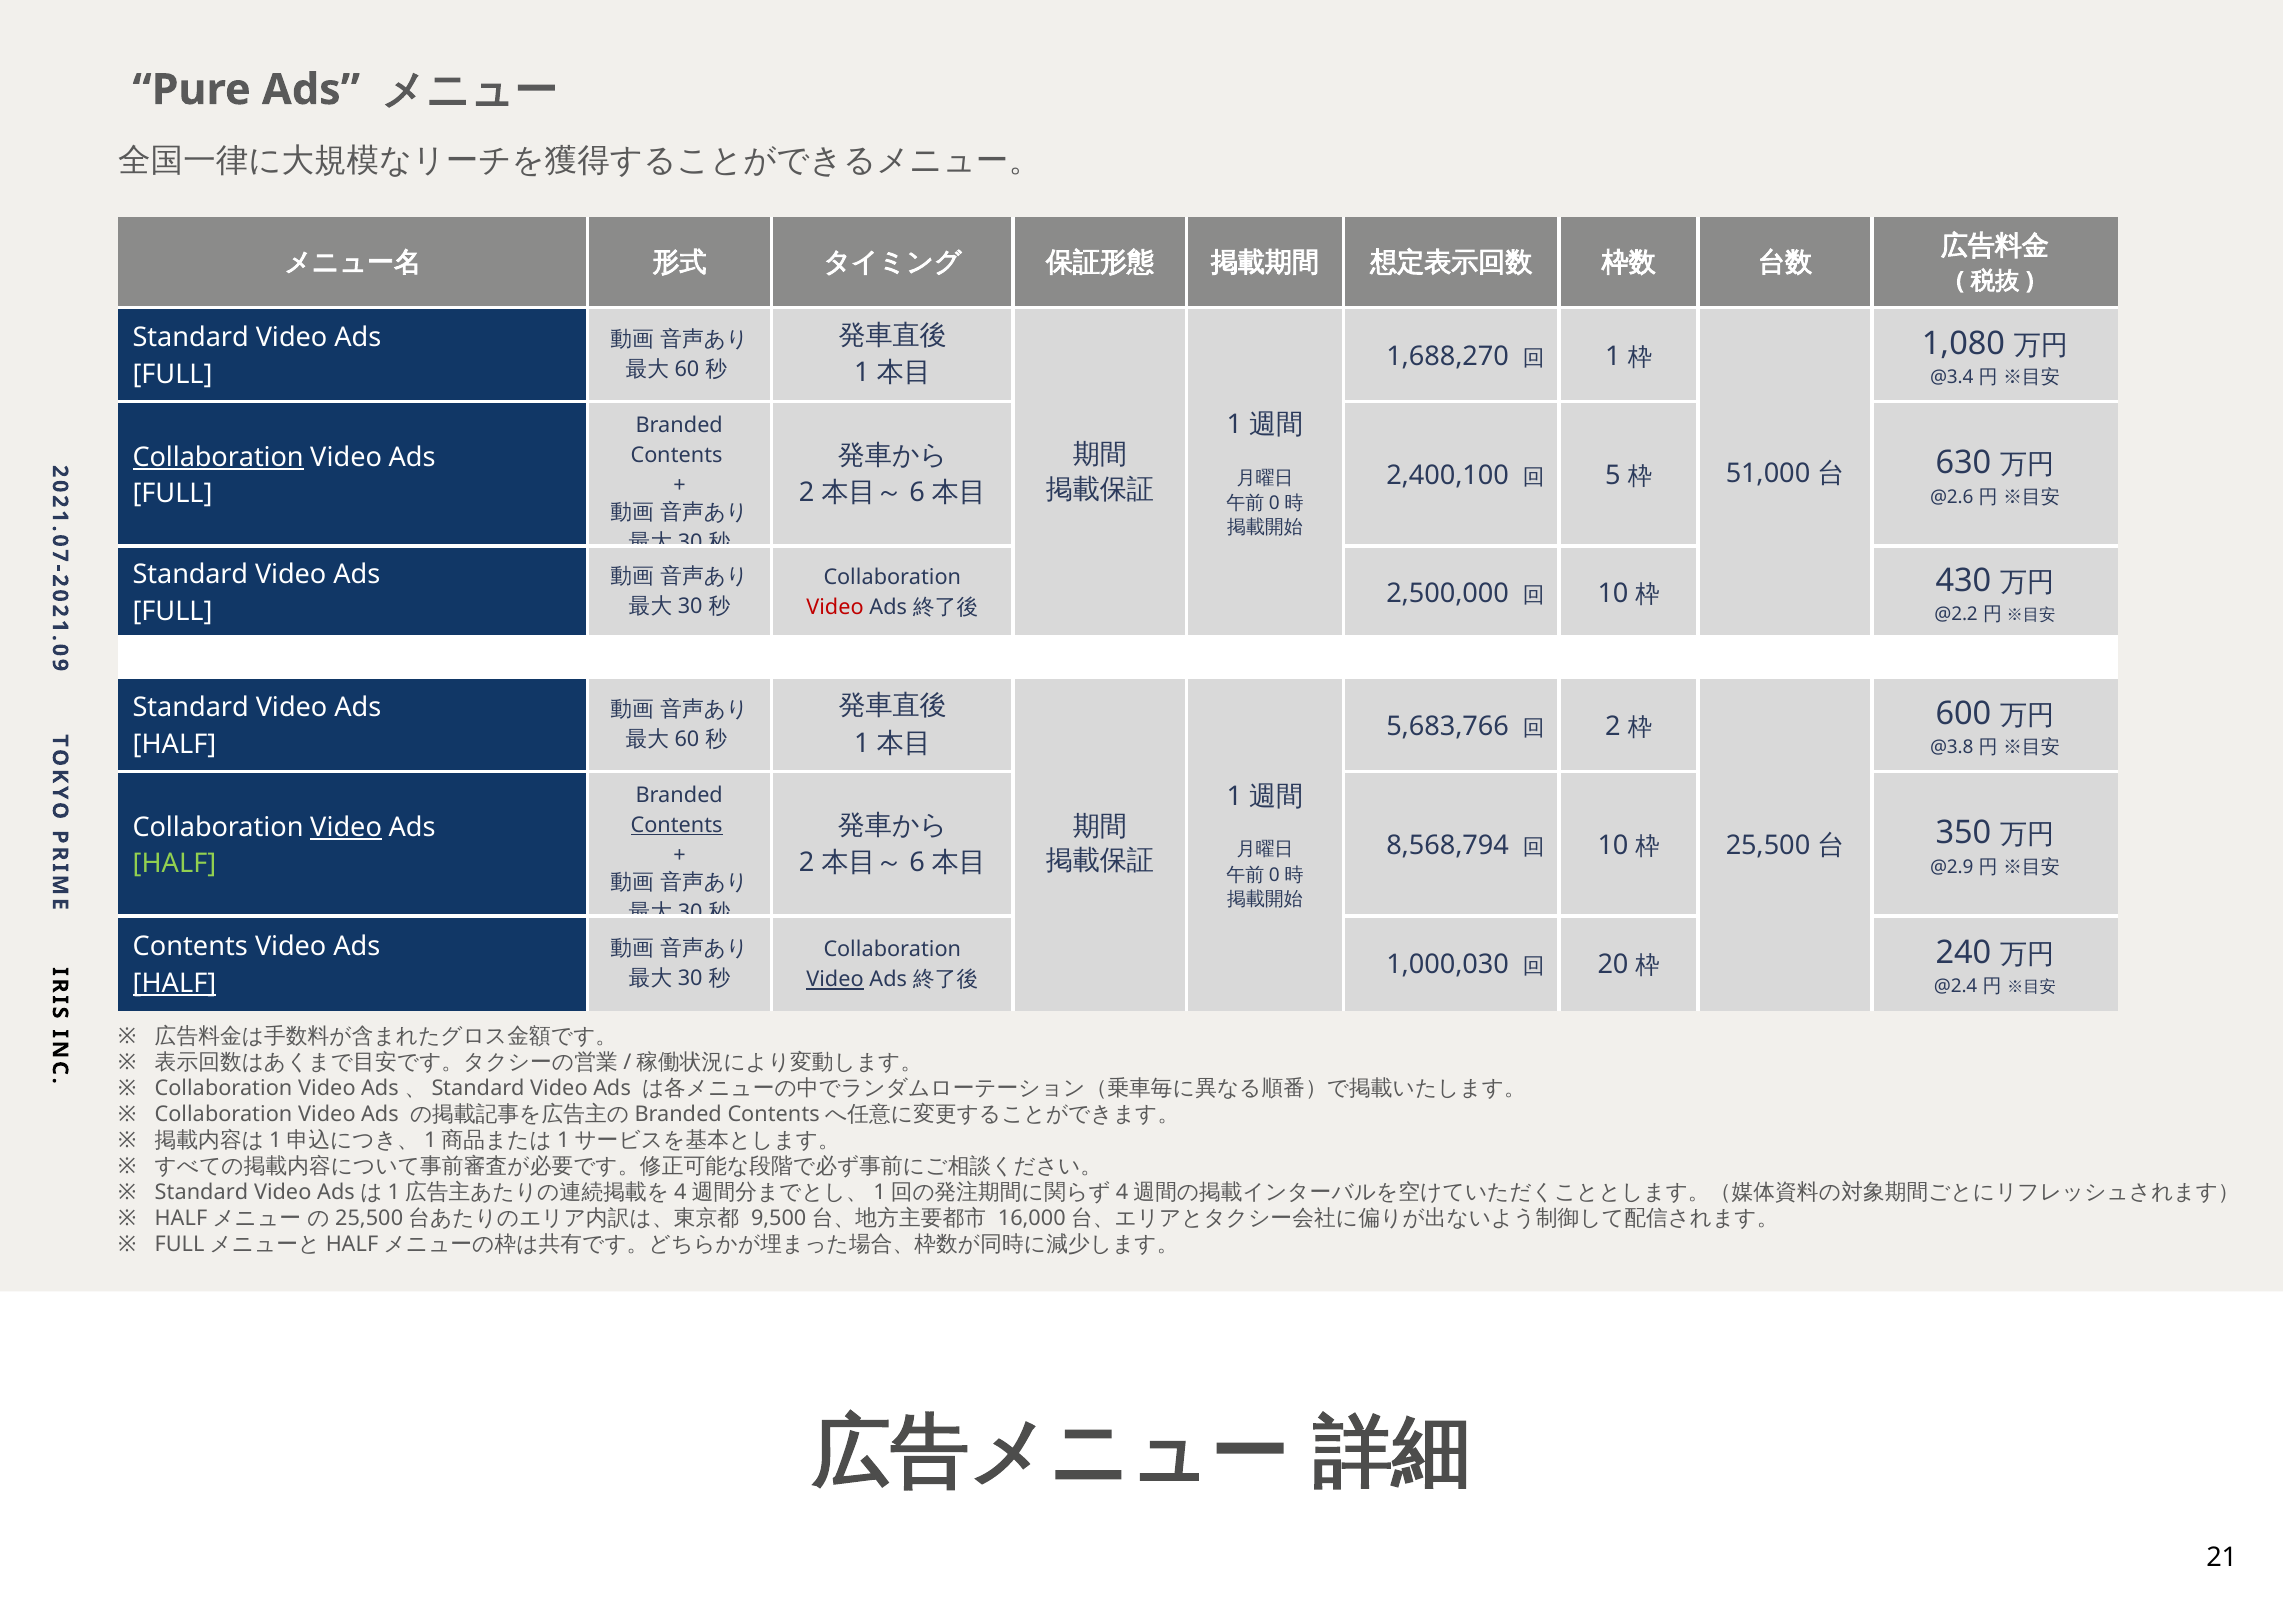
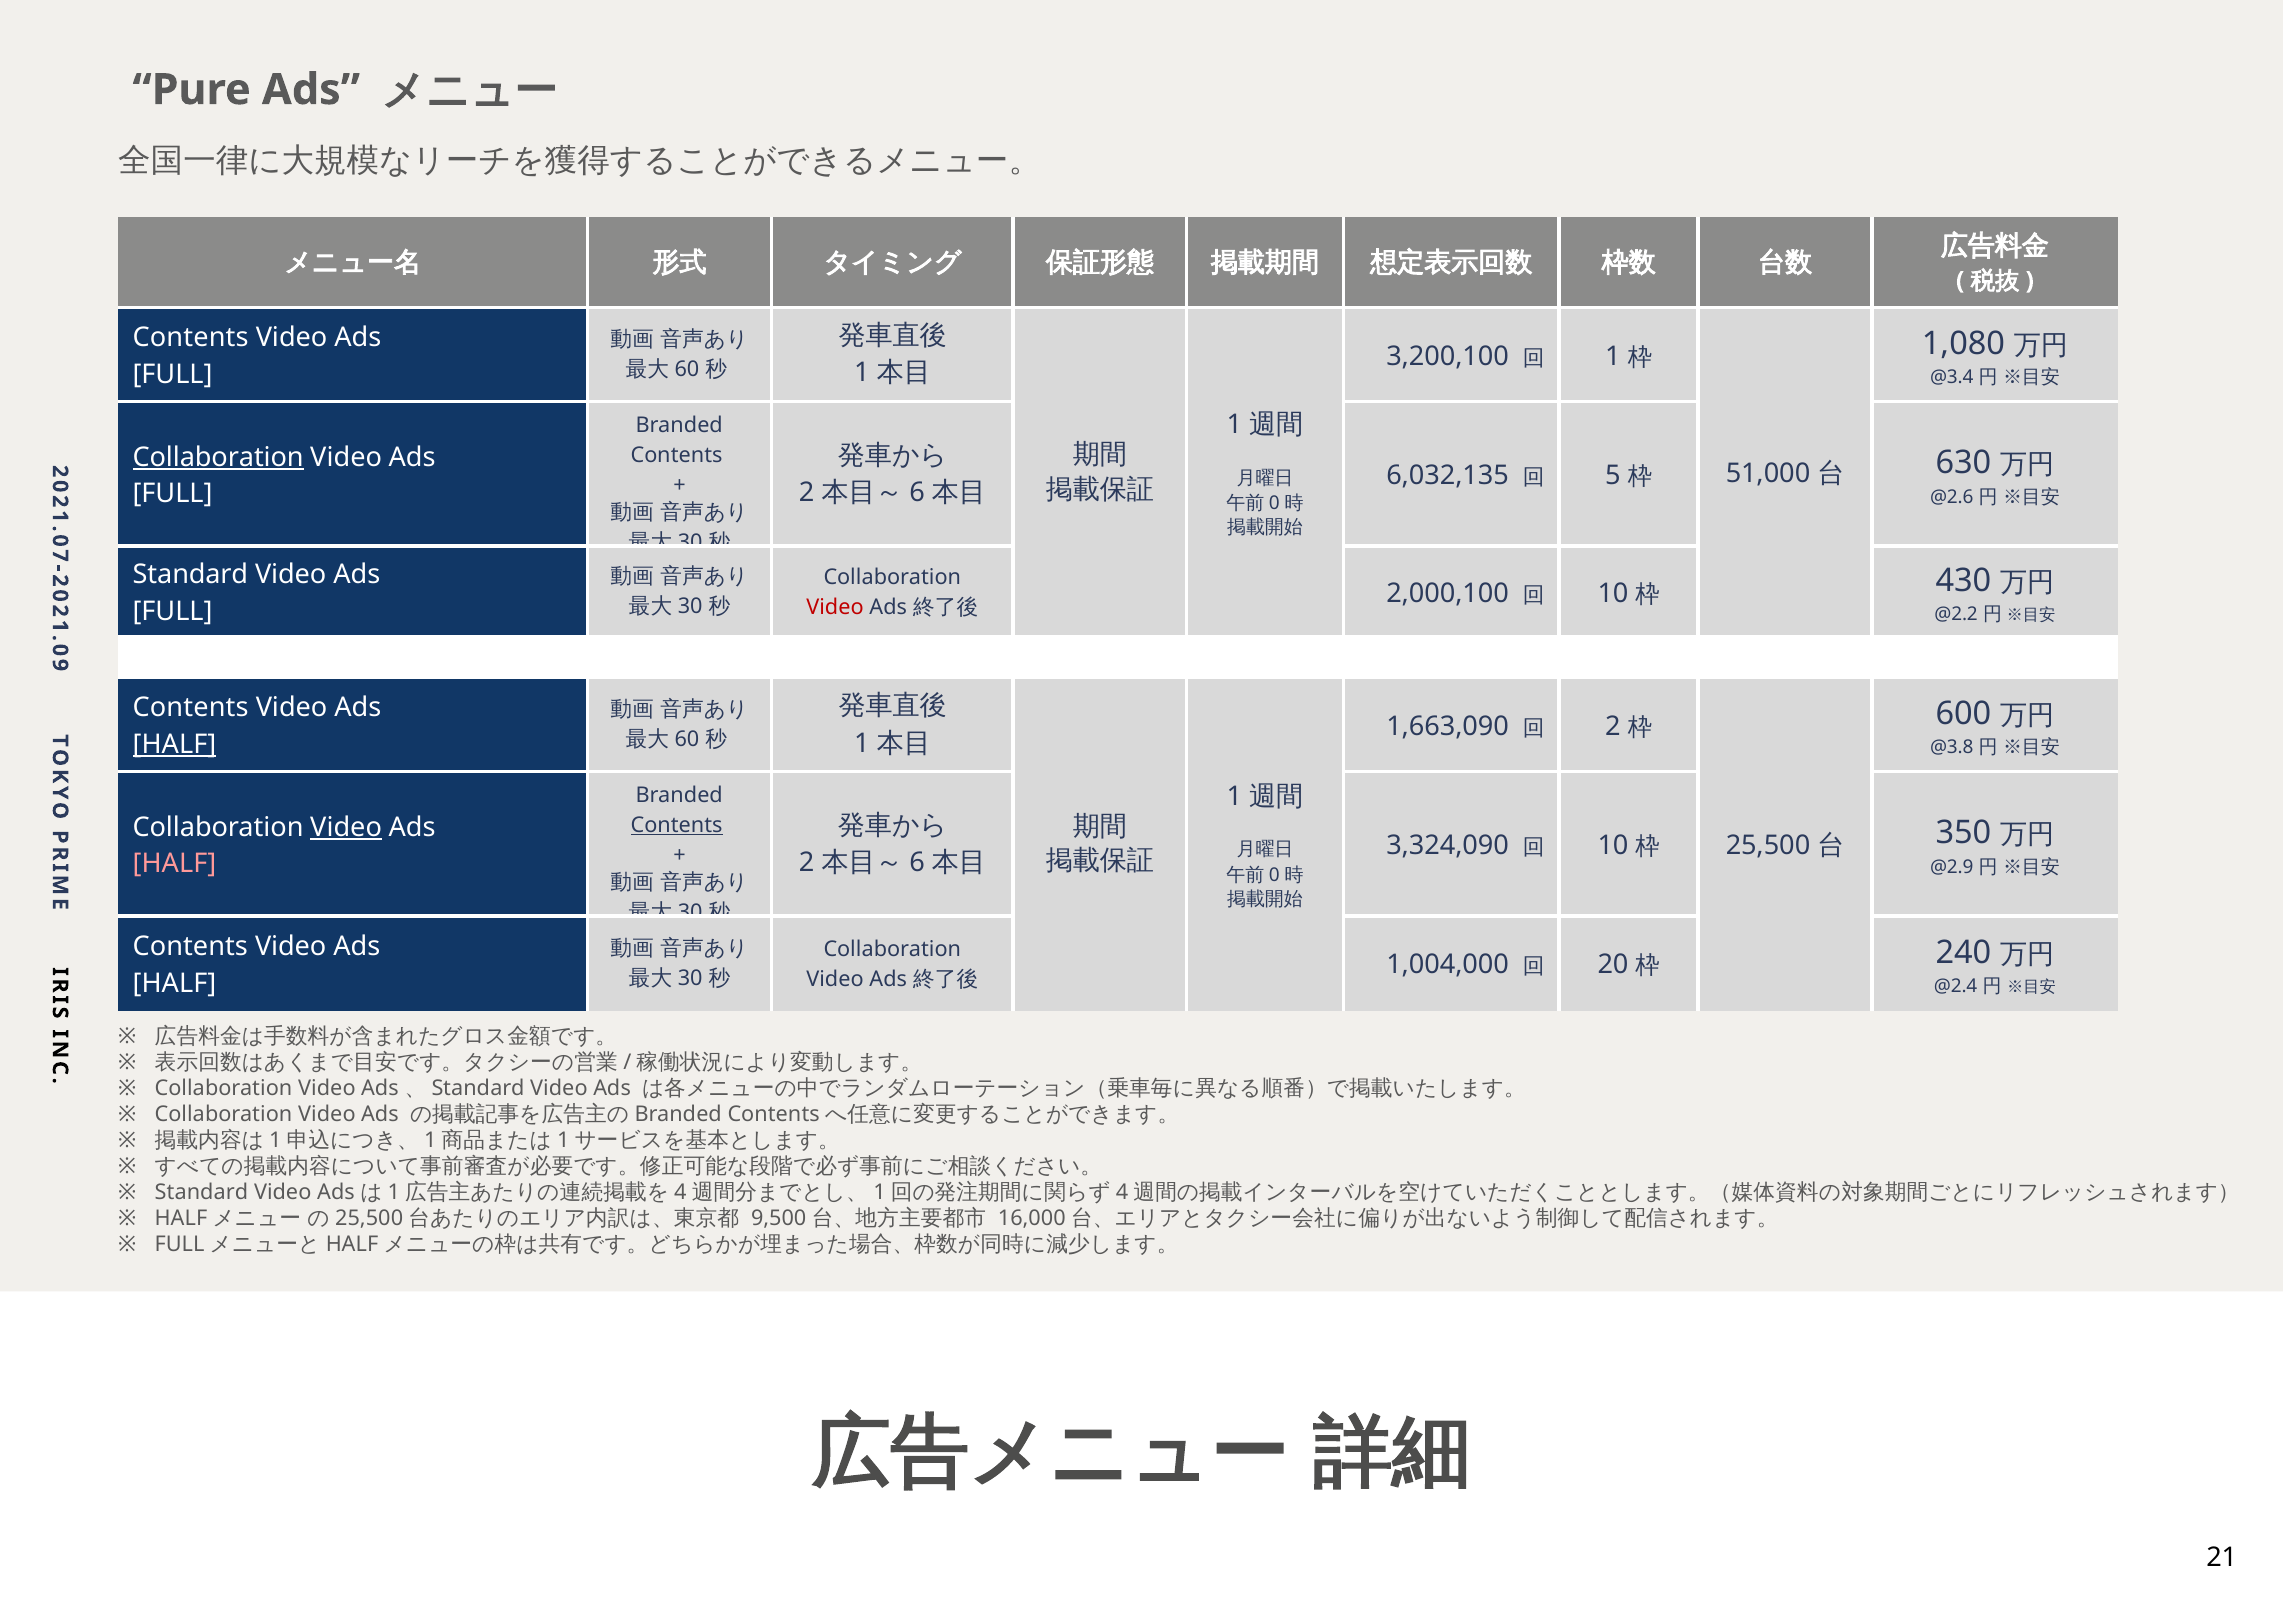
Standard at (191, 338): Standard -> Contents
1,688,270: 1,688,270 -> 3,200,100
2,400,100: 2,400,100 -> 6,032,135
2,500,000: 2,500,000 -> 2,000,100
Standard at (191, 708): Standard -> Contents
5,683,766: 5,683,766 -> 1,663,090
HALF at (174, 745) underline: none -> present
8,568,794: 8,568,794 -> 3,324,090
HALF at (174, 864) colour: light green -> pink
Video at (835, 980) underline: present -> none
1,000,030: 1,000,030 -> 1,004,000
HALF at (174, 984) underline: present -> none
